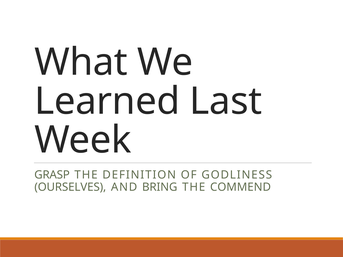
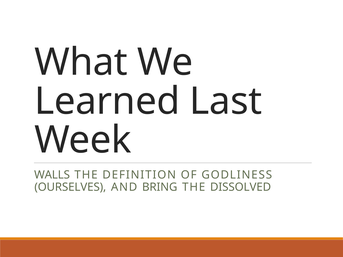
GRASP: GRASP -> WALLS
COMMEND: COMMEND -> DISSOLVED
